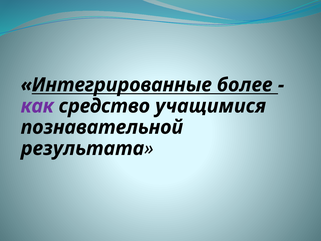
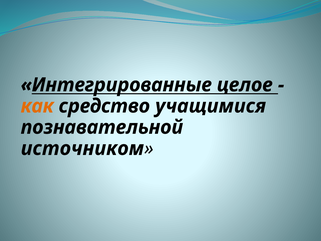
более: более -> целое
как colour: purple -> orange
результата: результата -> источником
